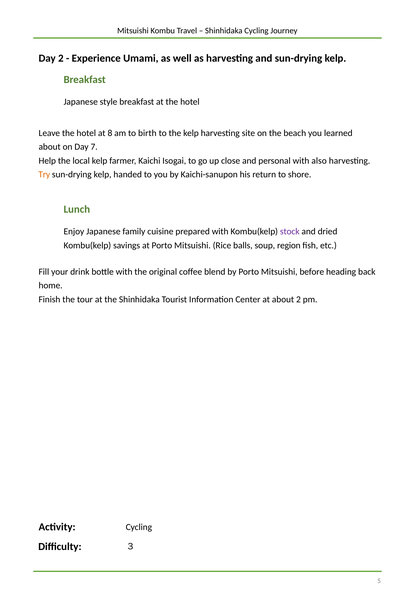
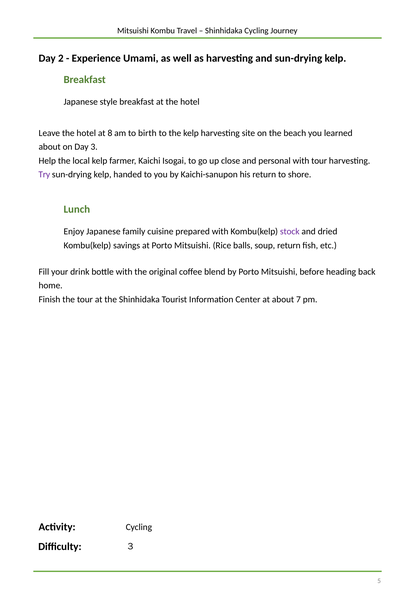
7: 7 -> 3
with also: also -> tour
Try colour: orange -> purple
soup region: region -> return
about 2: 2 -> 7
